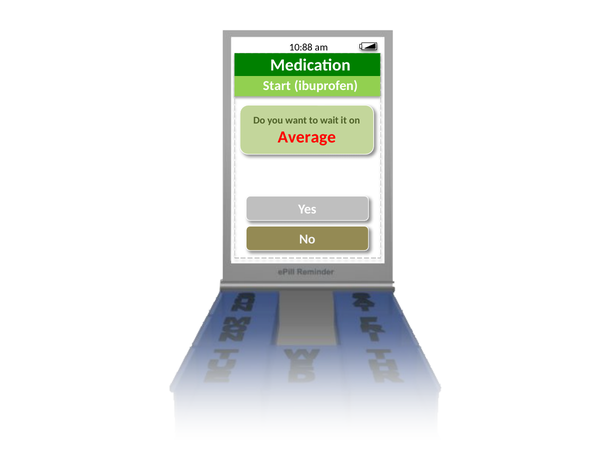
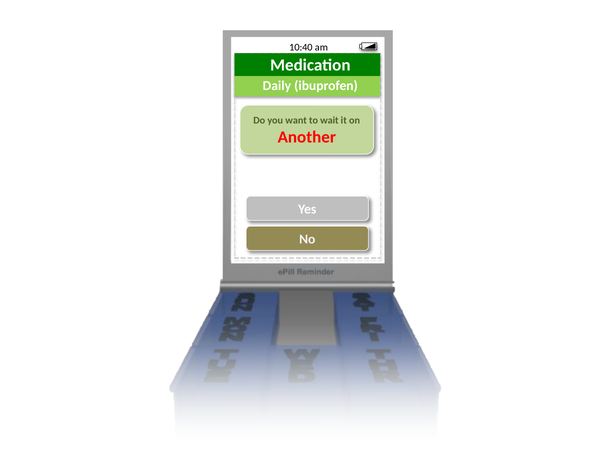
10:88: 10:88 -> 10:40
Start: Start -> Daily
Average: Average -> Another
